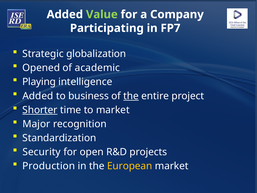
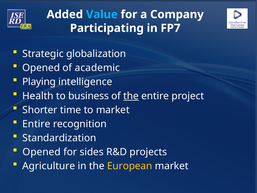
Value colour: light green -> light blue
Added at (38, 96): Added -> Health
Shorter underline: present -> none
Major at (36, 124): Major -> Entire
Security at (42, 152): Security -> Opened
open: open -> sides
Production: Production -> Agriculture
